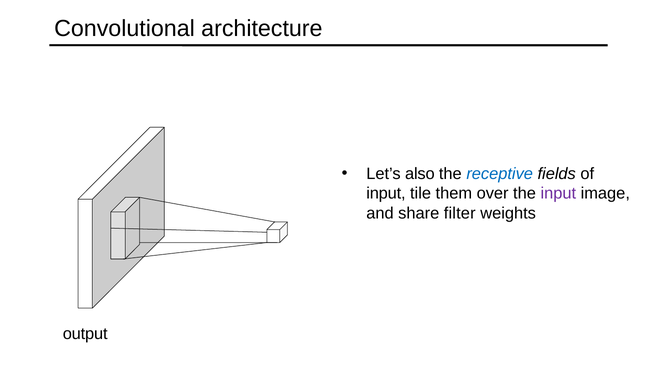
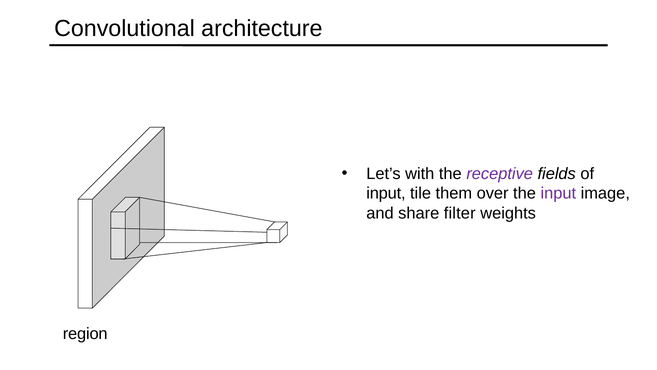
also: also -> with
receptive colour: blue -> purple
output: output -> region
